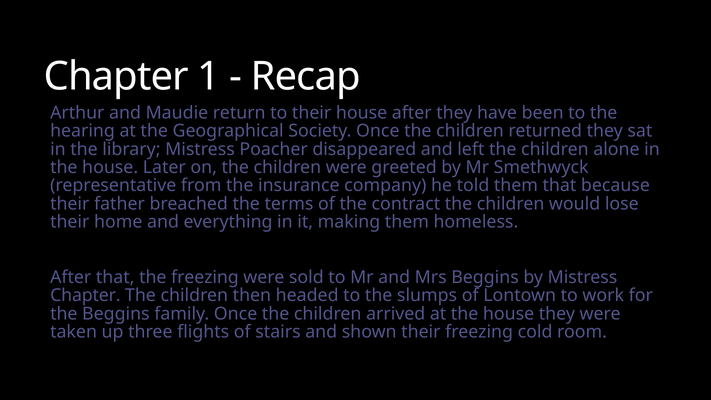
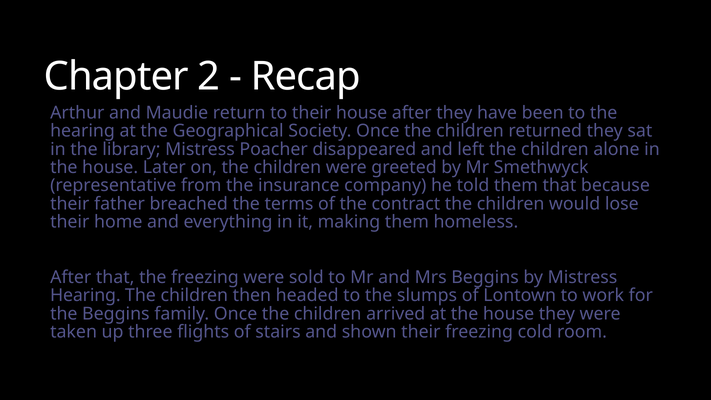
1: 1 -> 2
Chapter at (85, 295): Chapter -> Hearing
